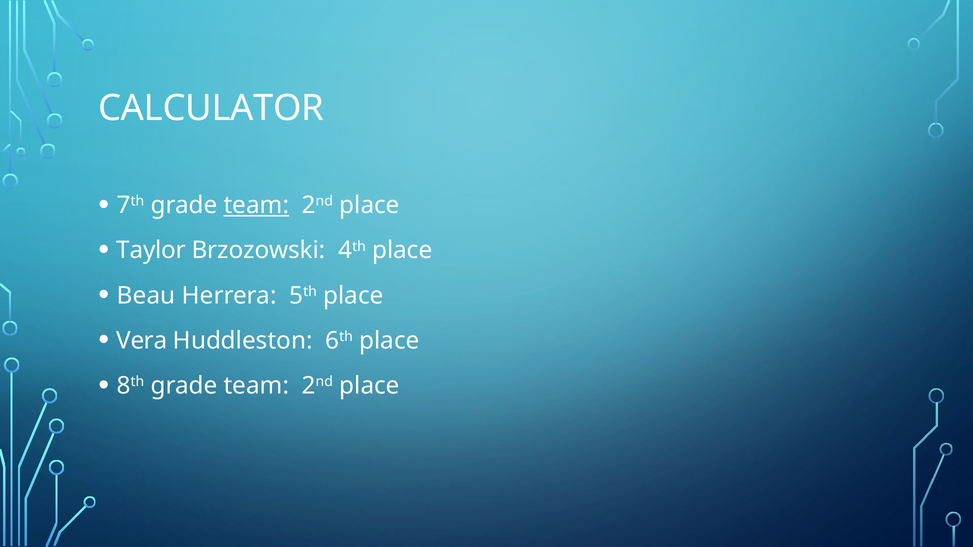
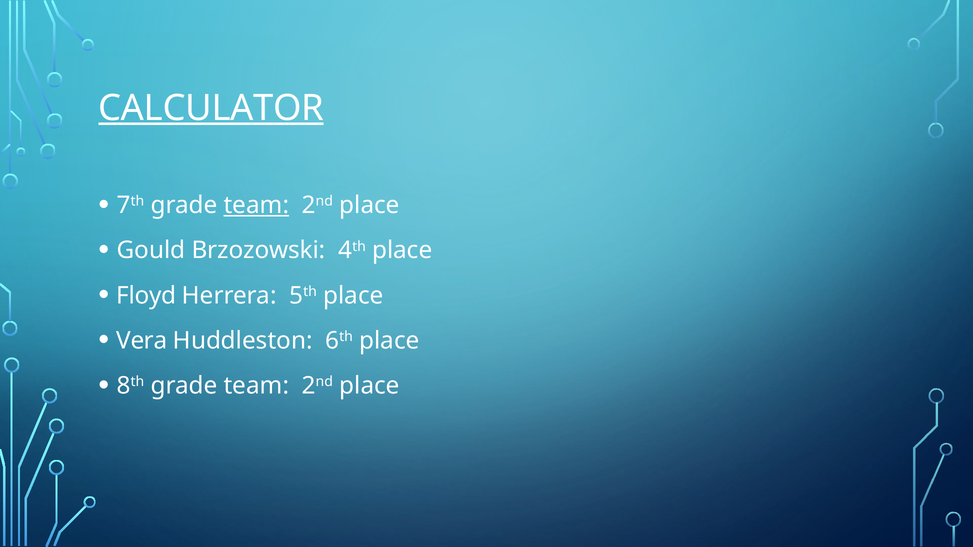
CALCULATOR underline: none -> present
Taylor: Taylor -> Gould
Beau: Beau -> Floyd
